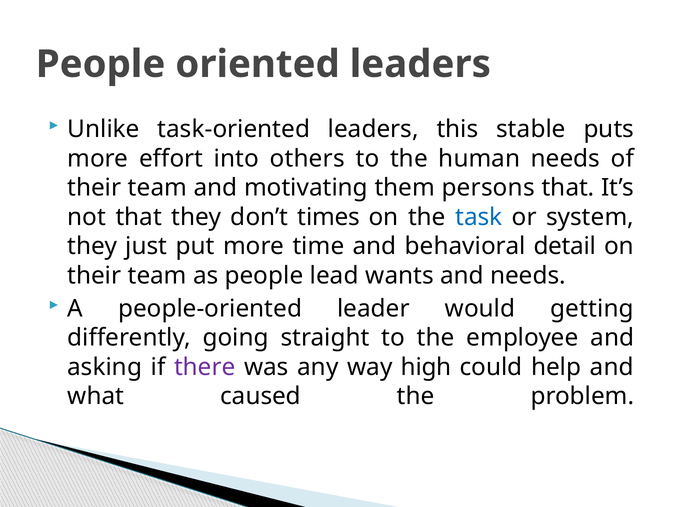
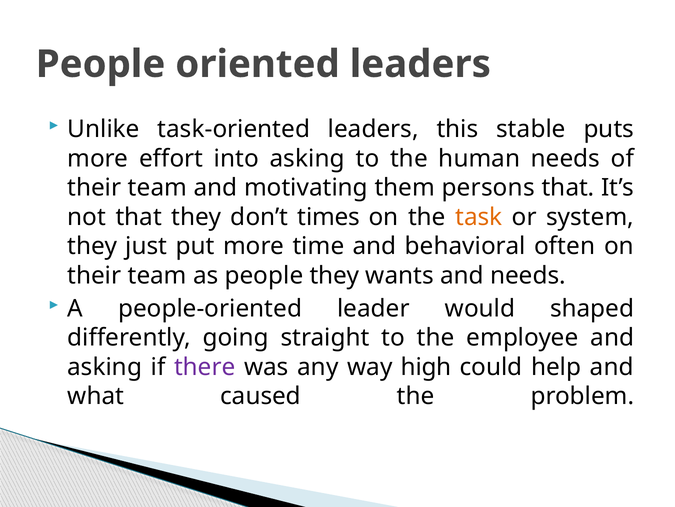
into others: others -> asking
task colour: blue -> orange
detail: detail -> often
people lead: lead -> they
getting: getting -> shaped
